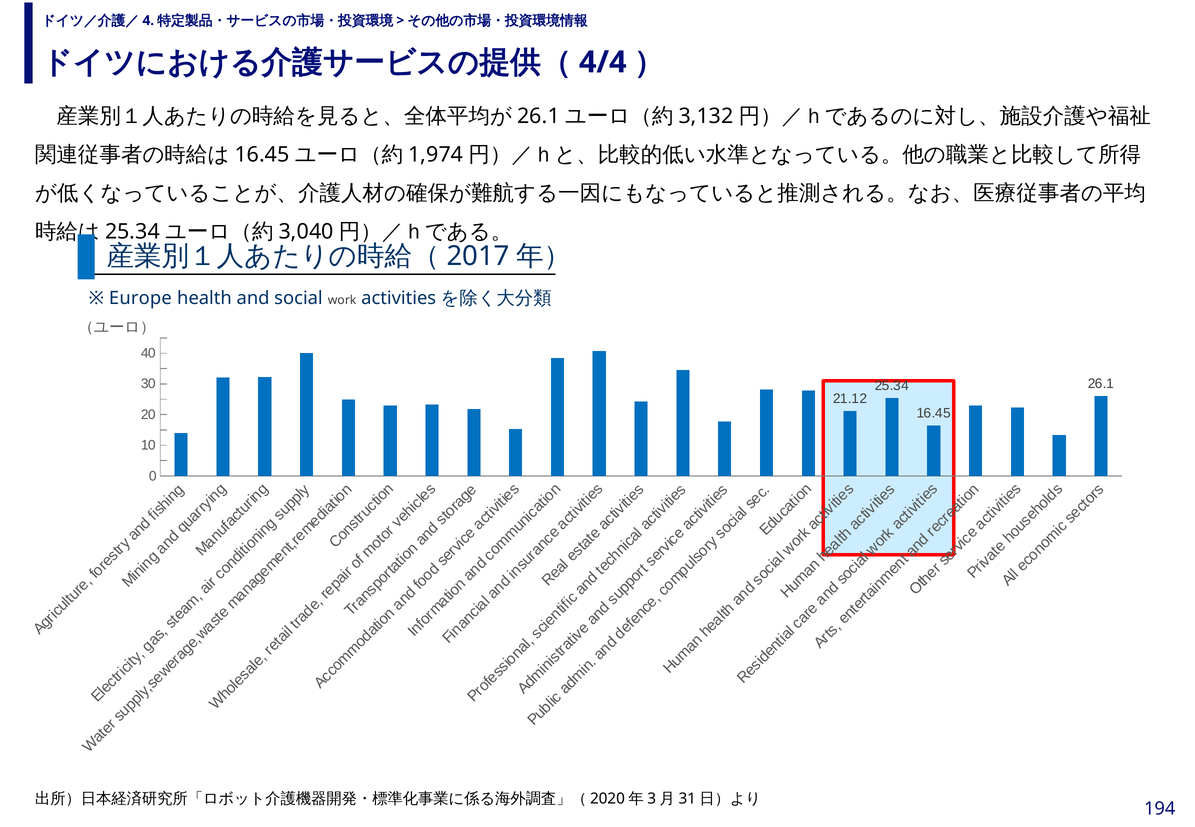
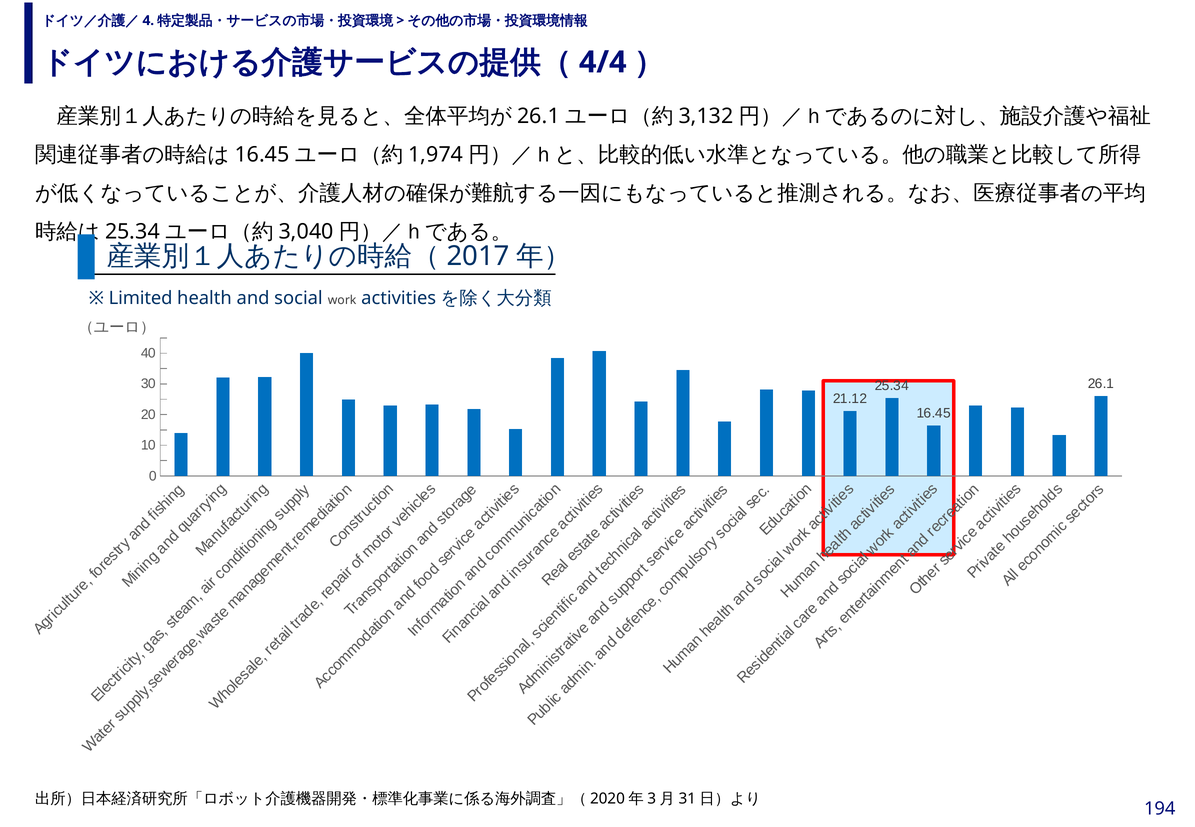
Europe: Europe -> Limited
